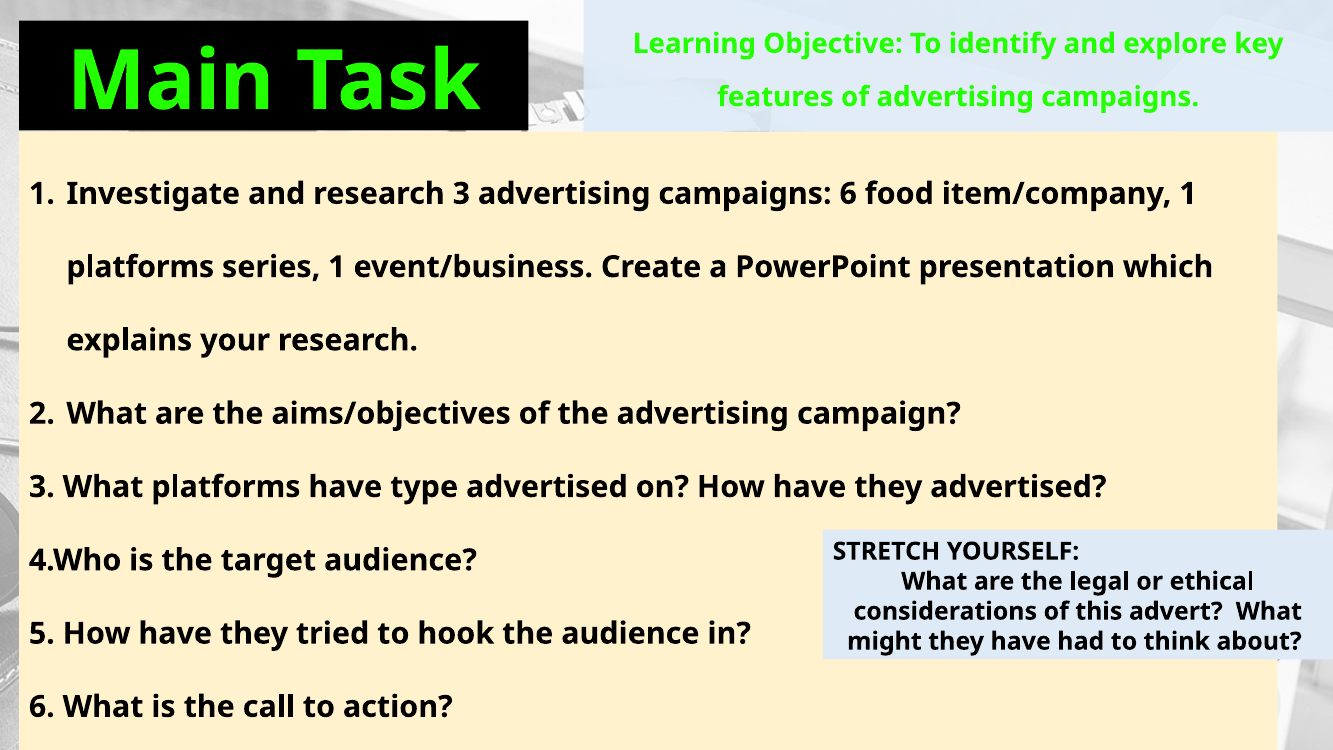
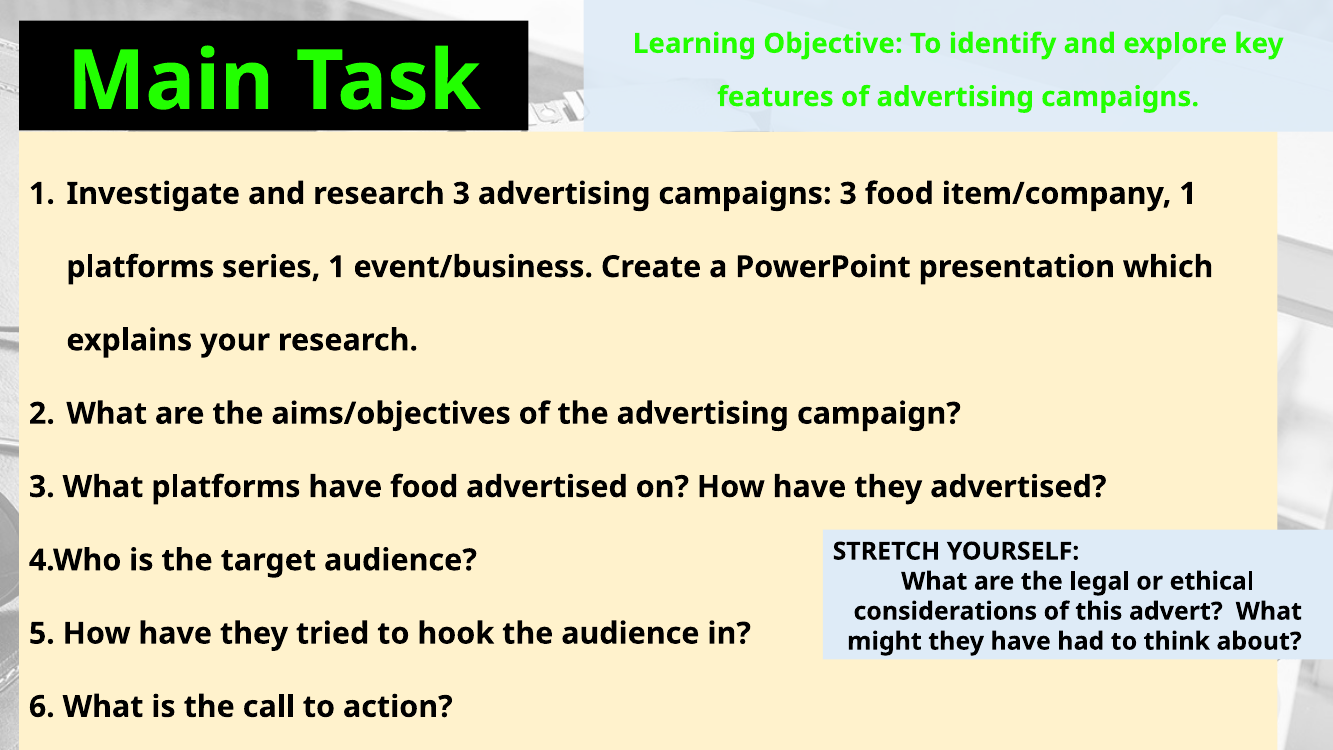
campaigns 6: 6 -> 3
have type: type -> food
